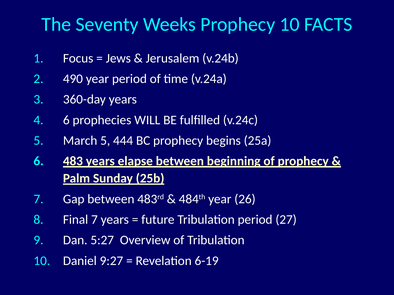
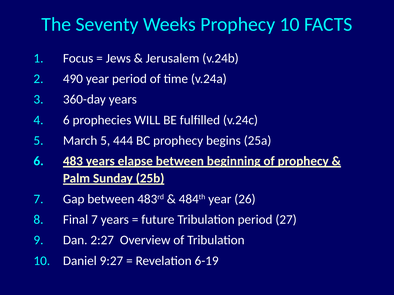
5:27: 5:27 -> 2:27
